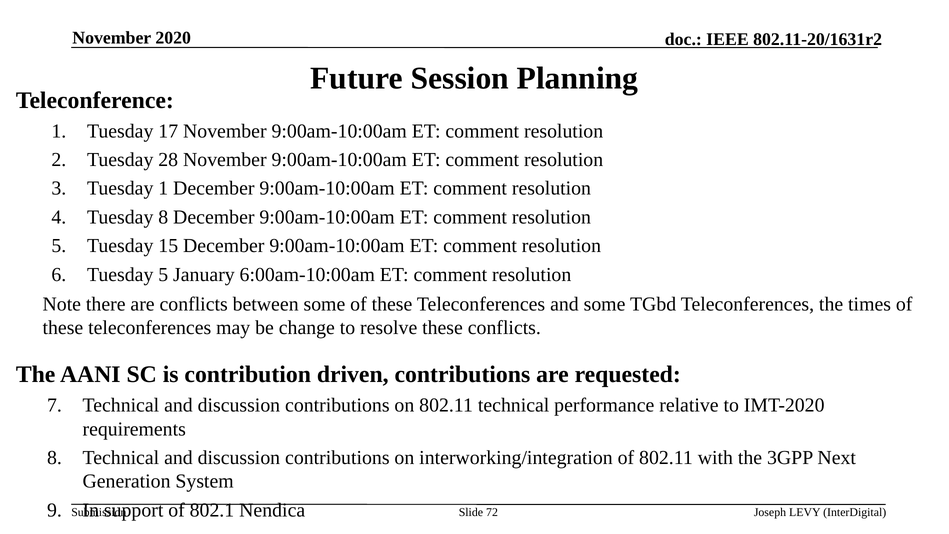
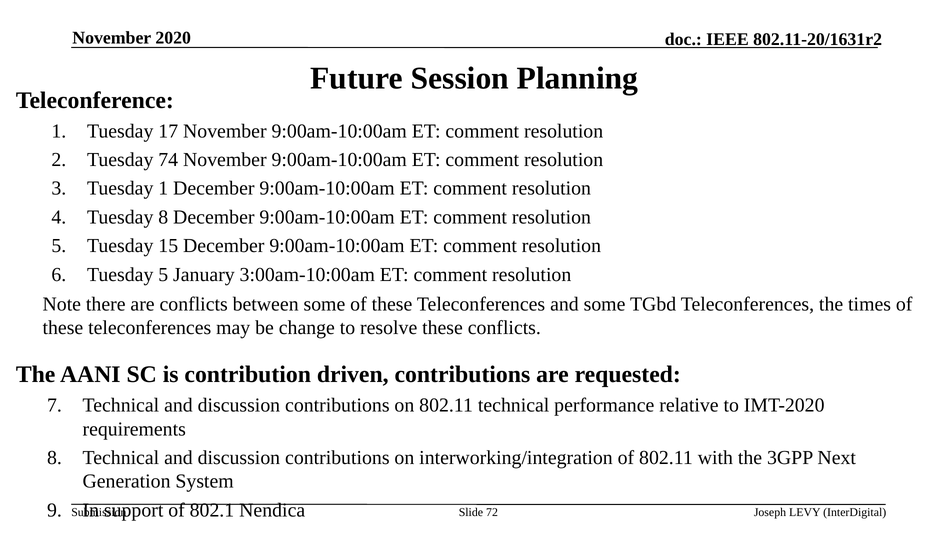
28: 28 -> 74
6:00am-10:00am: 6:00am-10:00am -> 3:00am-10:00am
